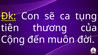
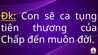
Cộng: Cộng -> Chấp
